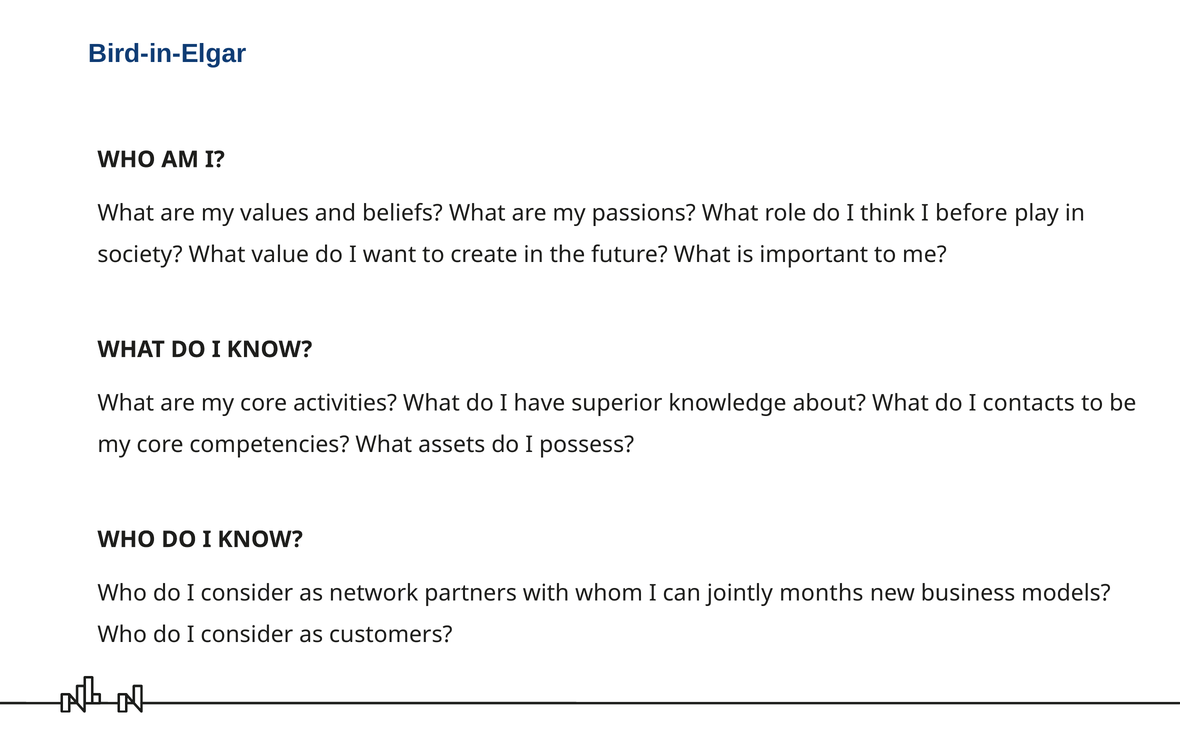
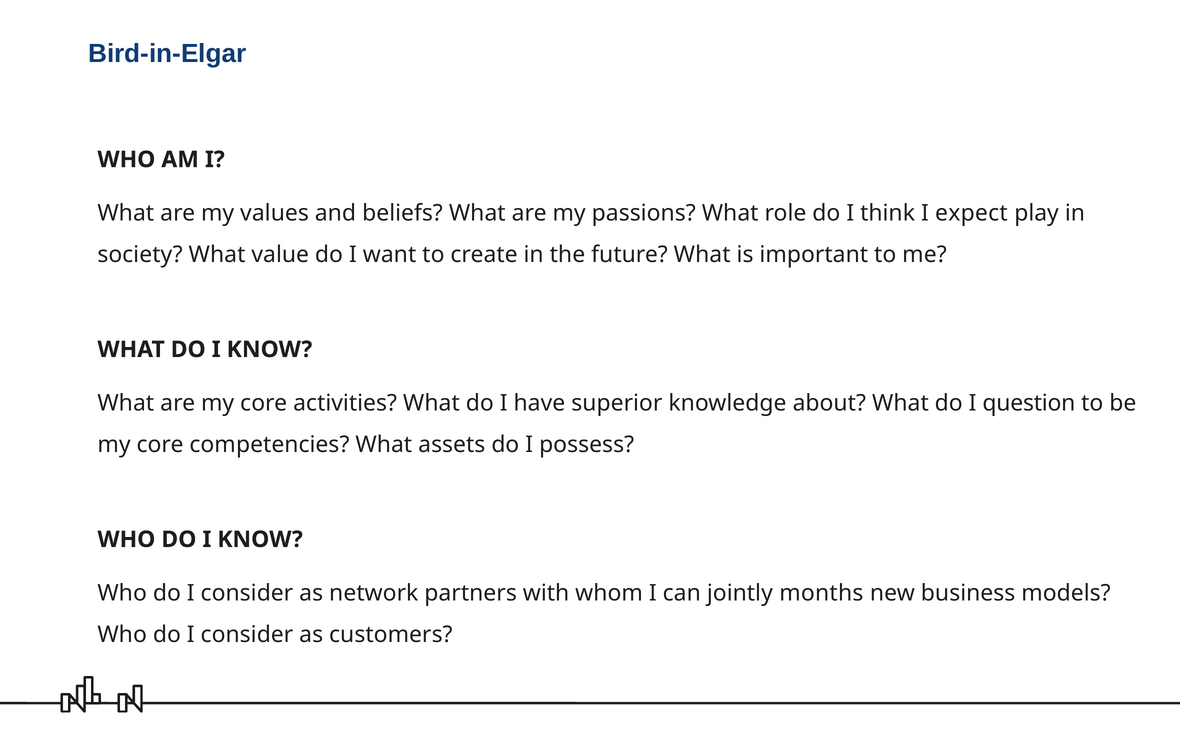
before: before -> expect
contacts: contacts -> question
